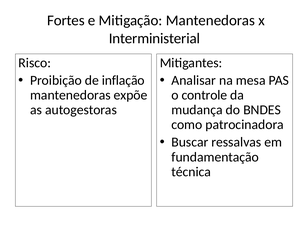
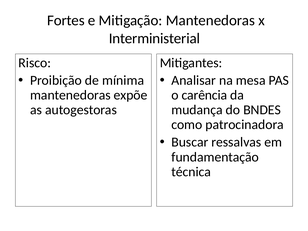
inflação: inflação -> mínima
controle: controle -> carência
